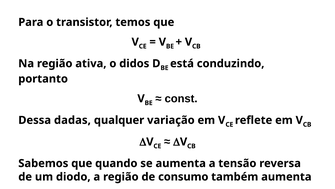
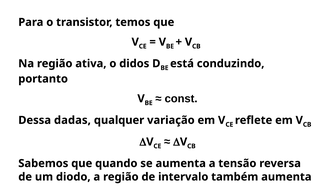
consumo: consumo -> intervalo
